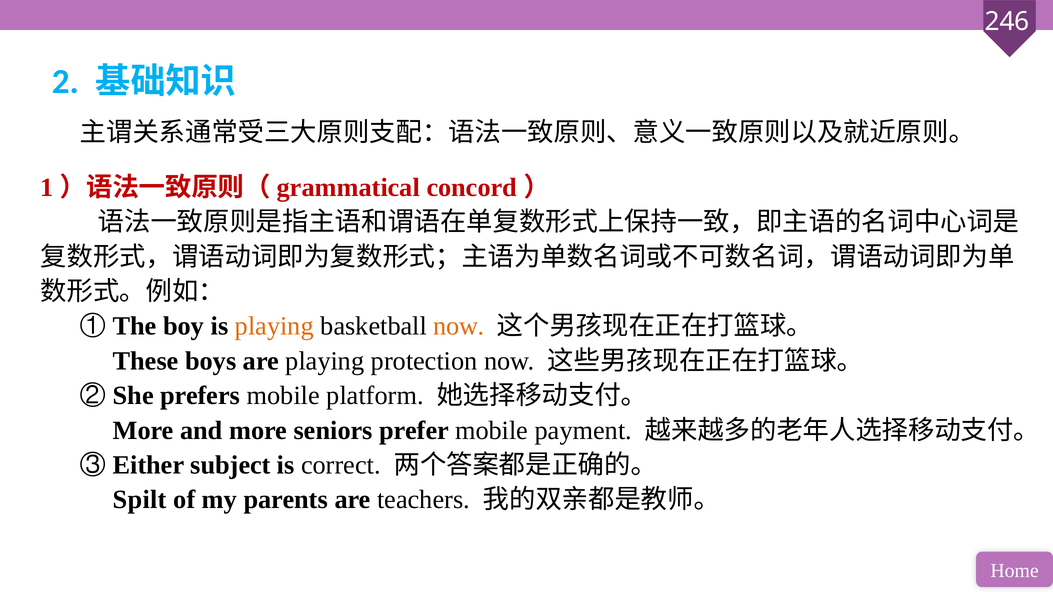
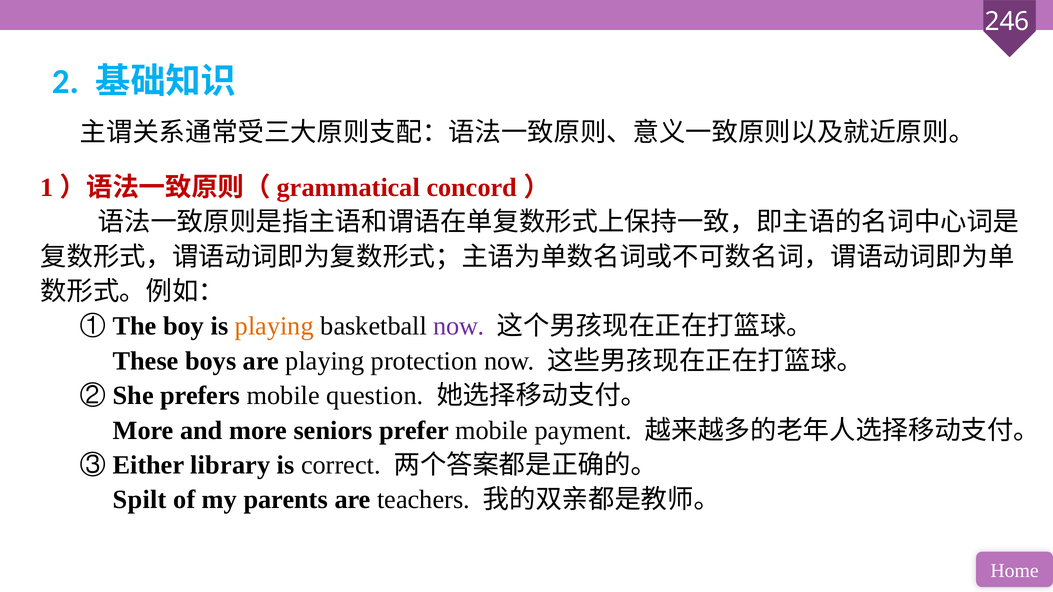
now at (459, 326) colour: orange -> purple
platform: platform -> question
subject: subject -> library
